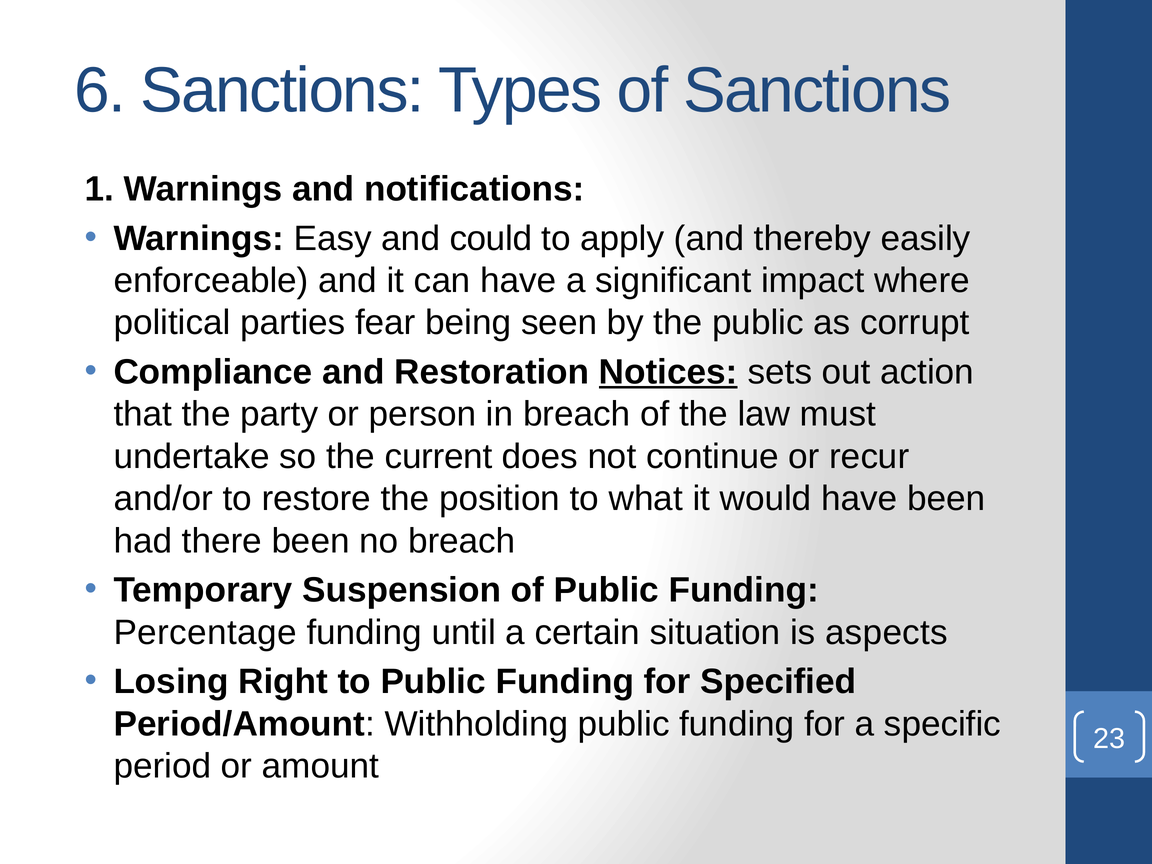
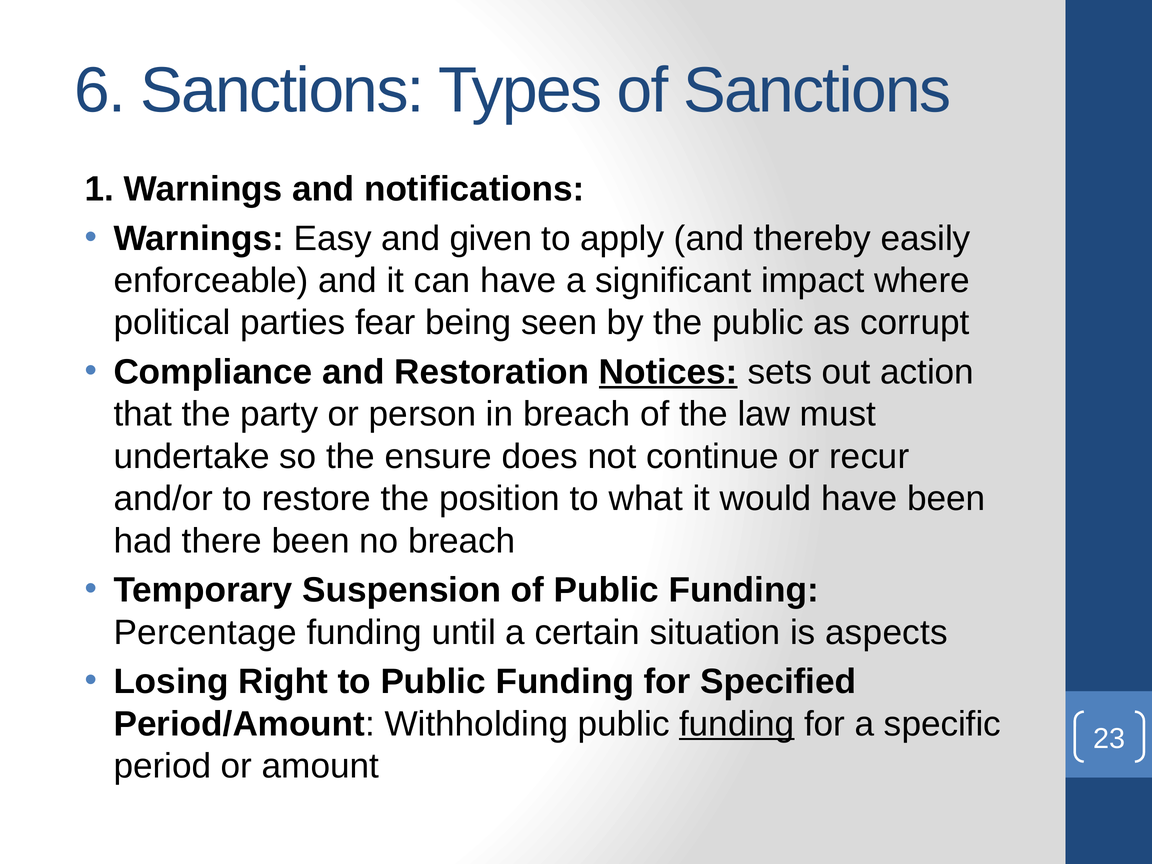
could: could -> given
current: current -> ensure
funding at (737, 724) underline: none -> present
